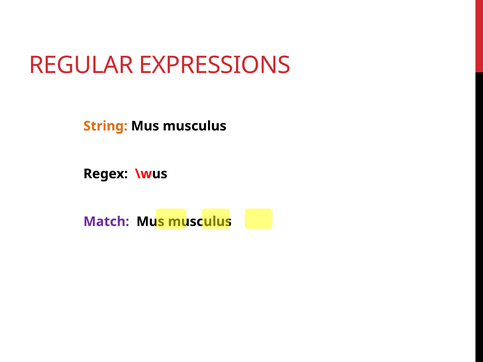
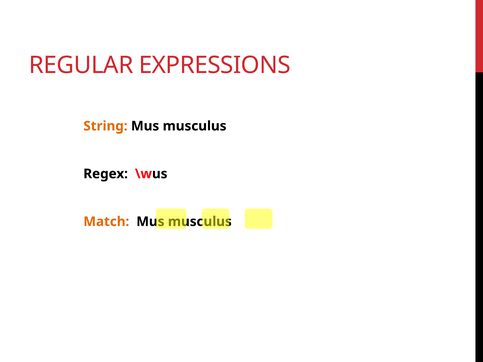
Match colour: purple -> orange
